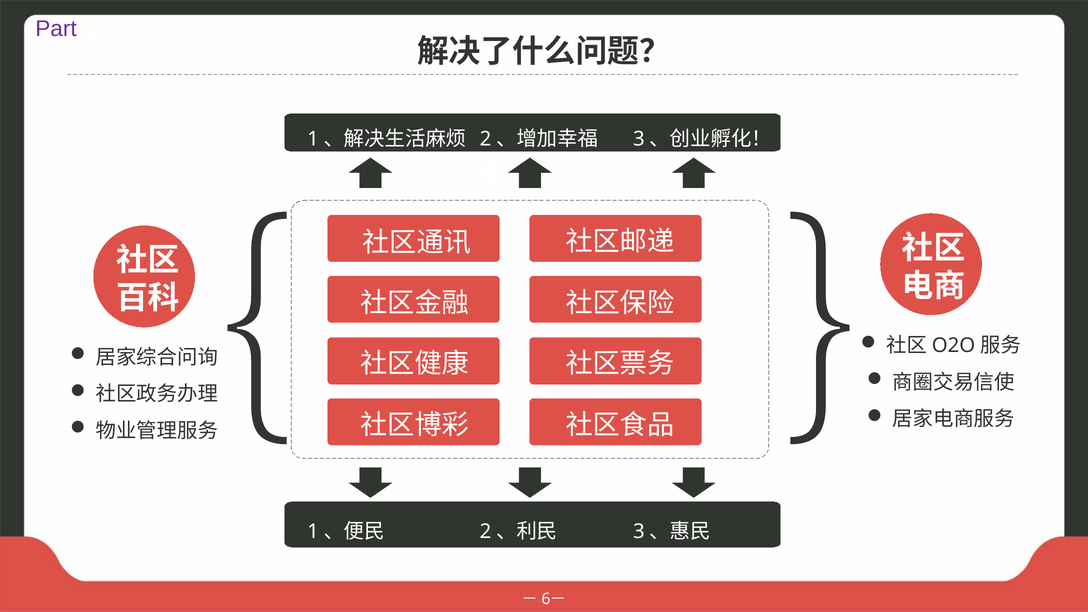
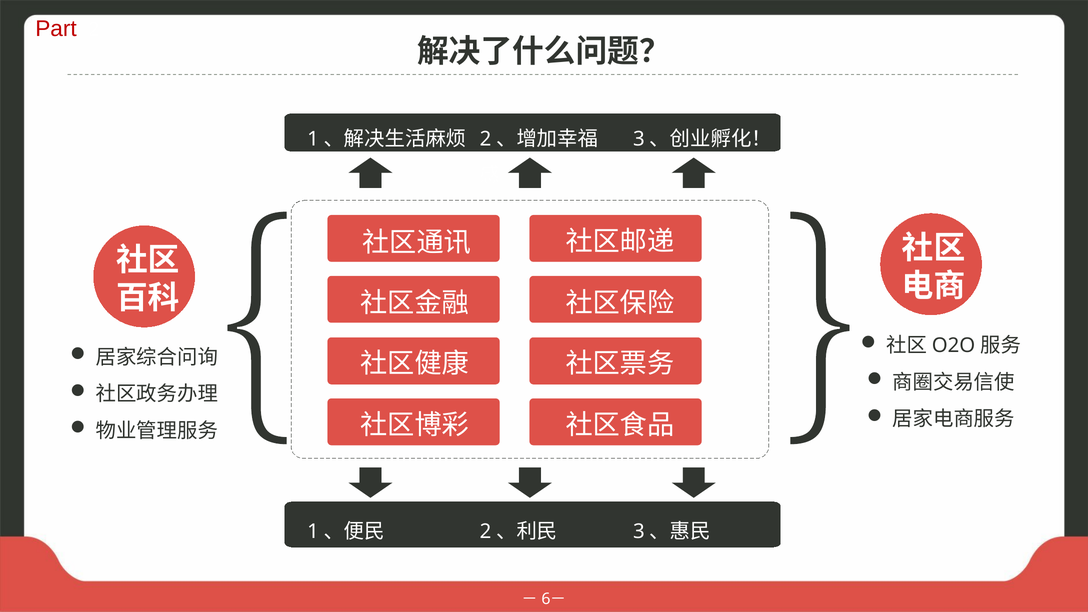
Part colour: purple -> red
